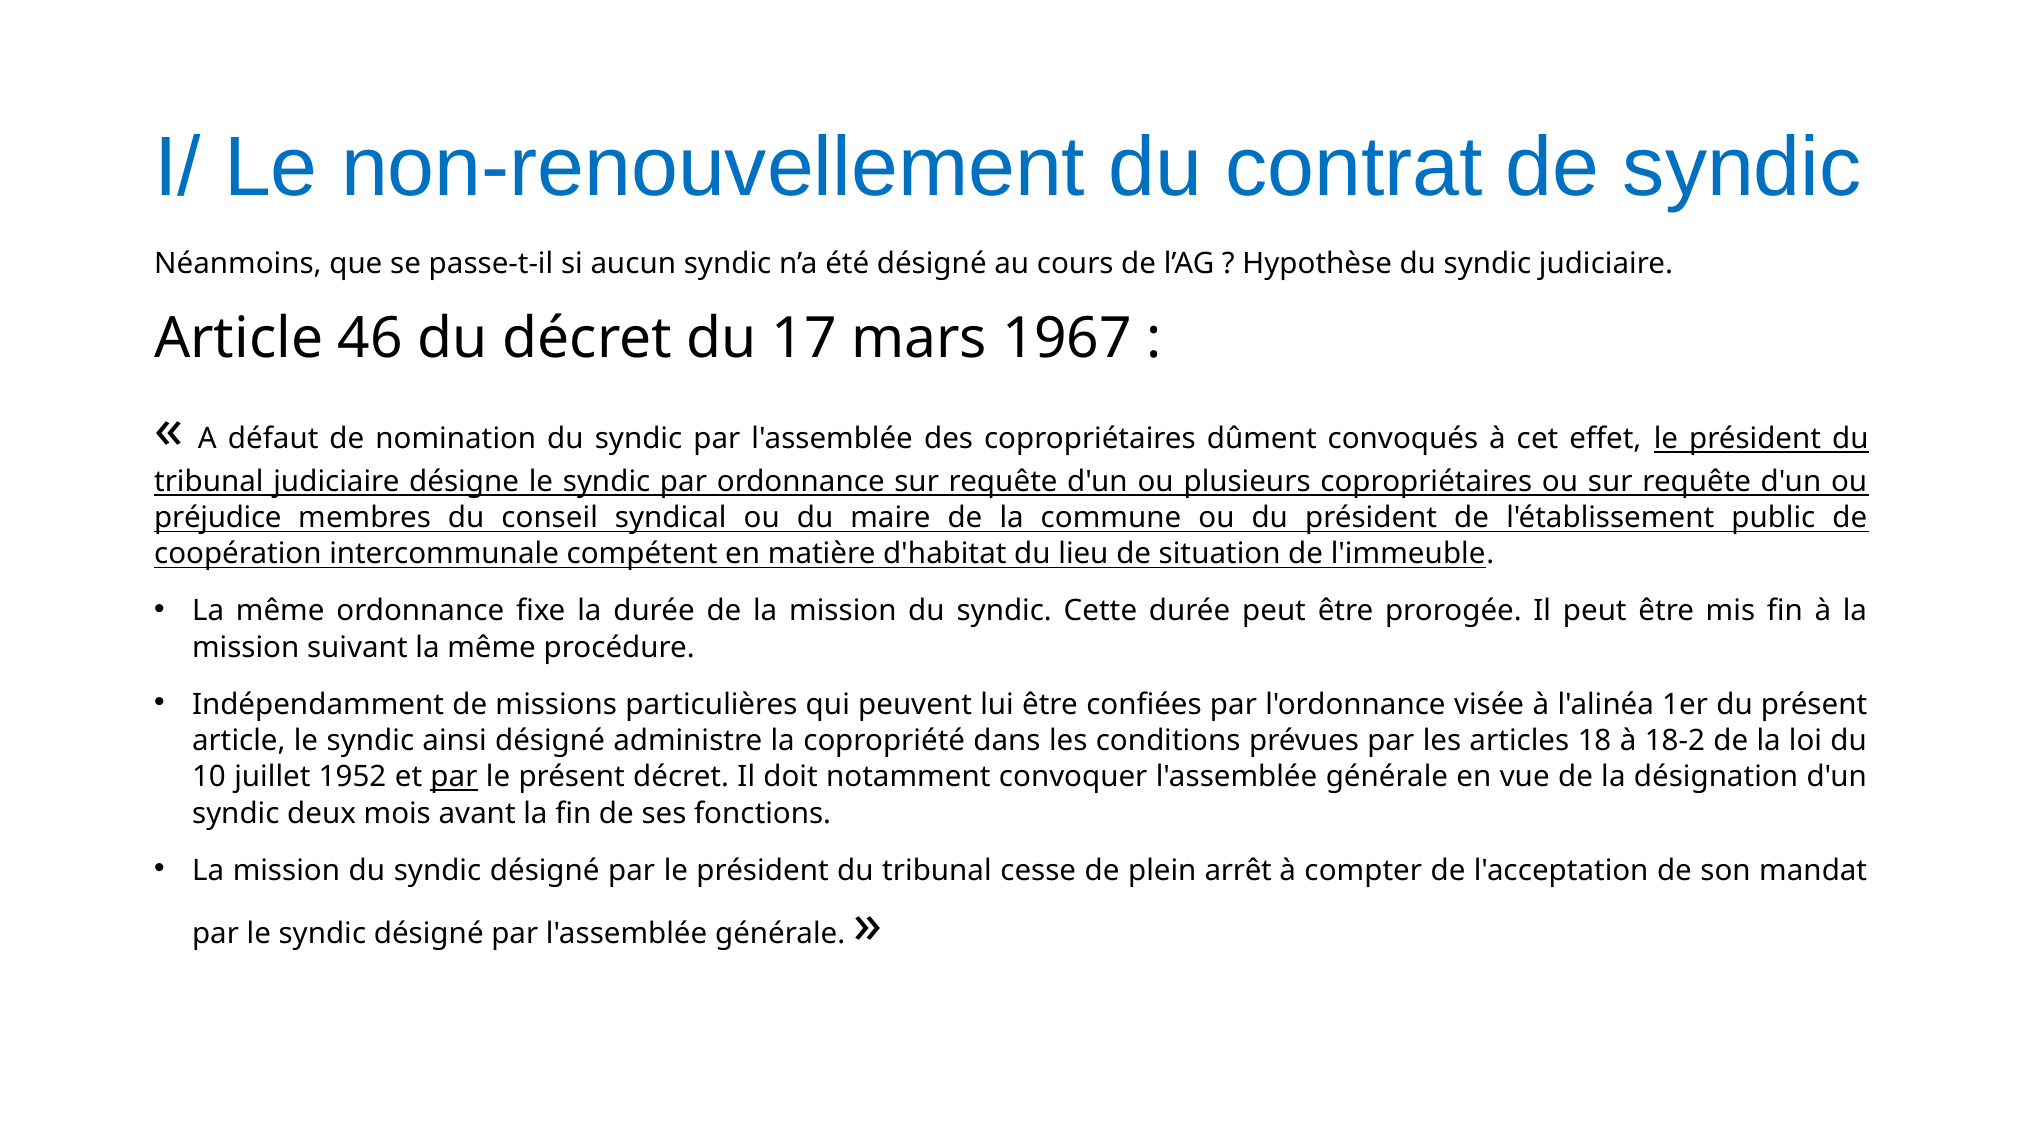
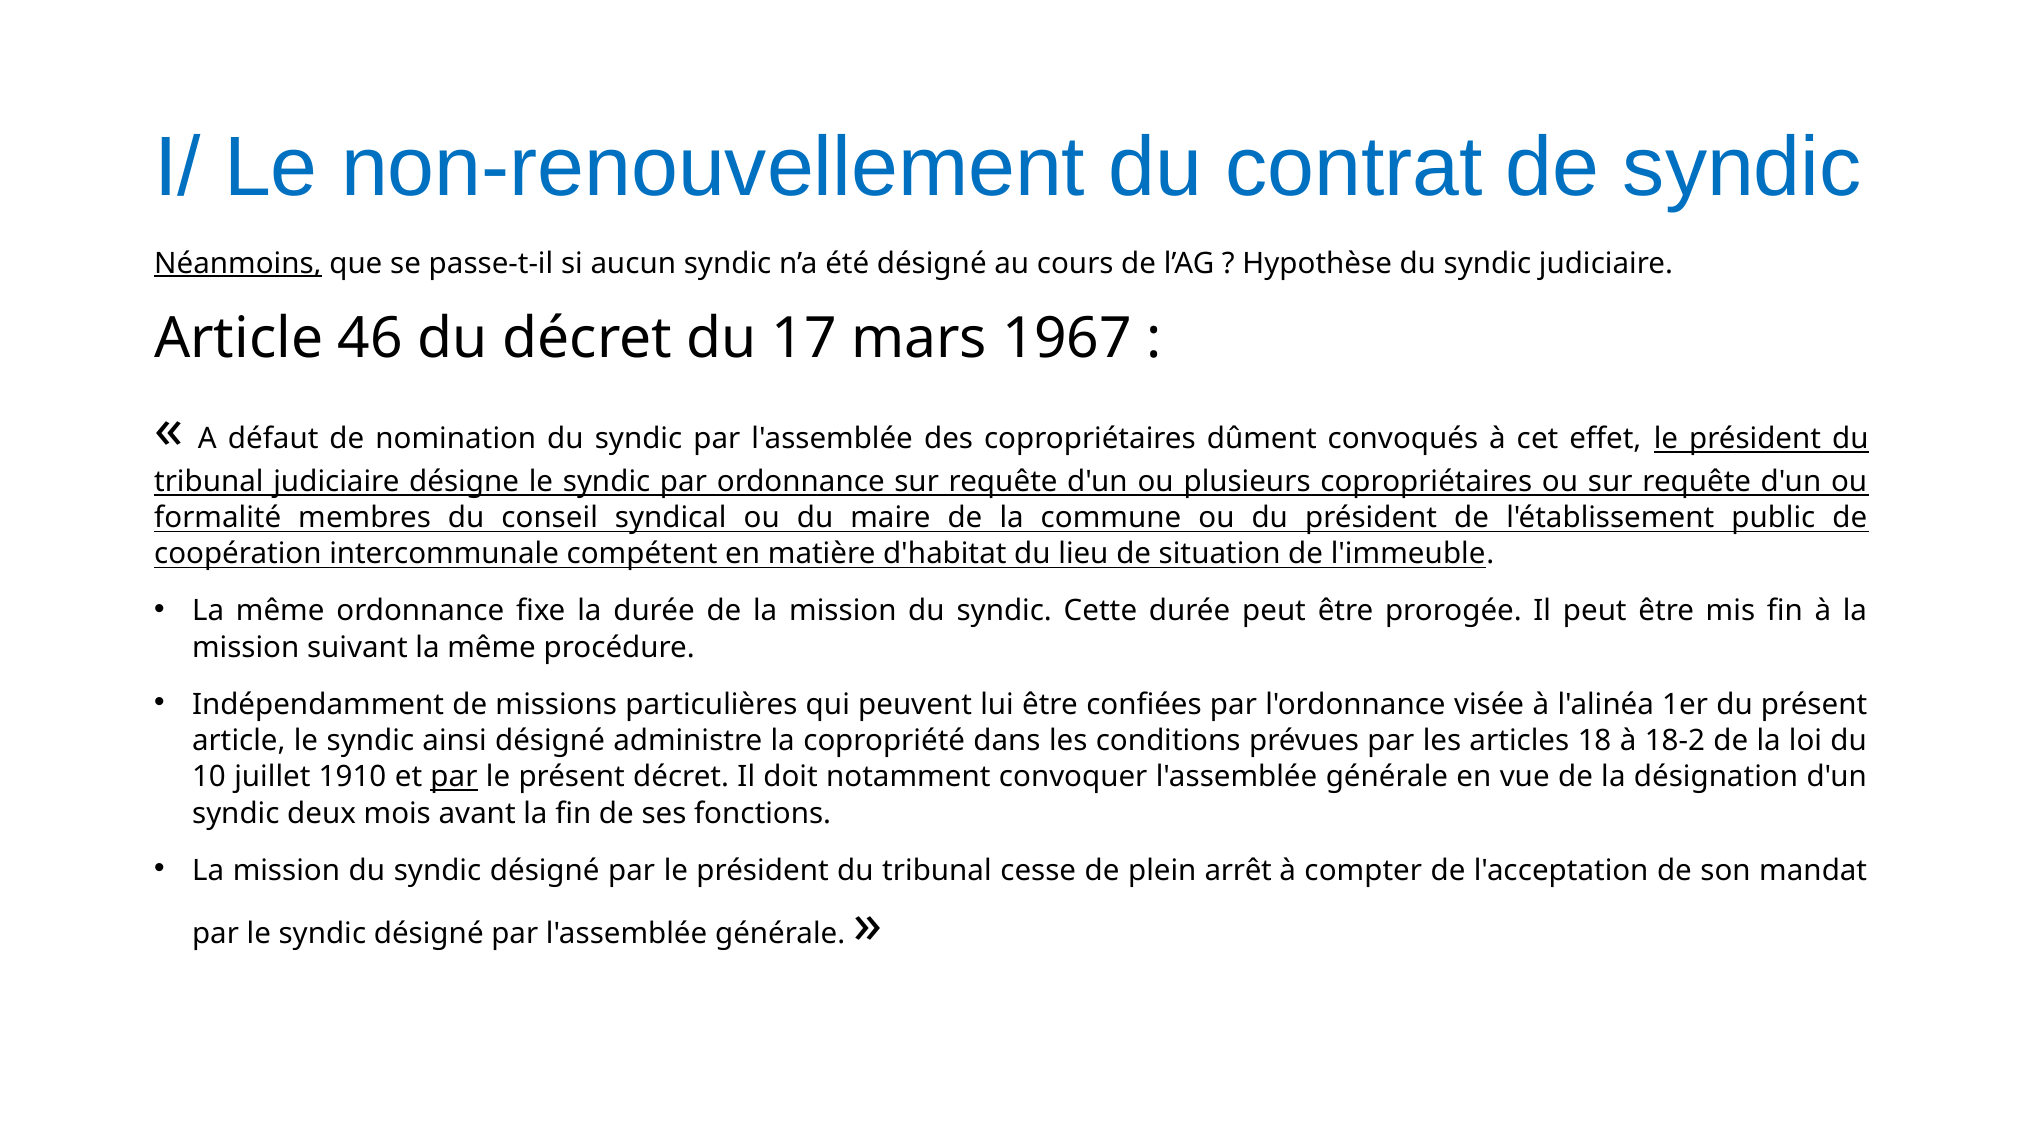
Néanmoins underline: none -> present
préjudice: préjudice -> formalité
1952: 1952 -> 1910
